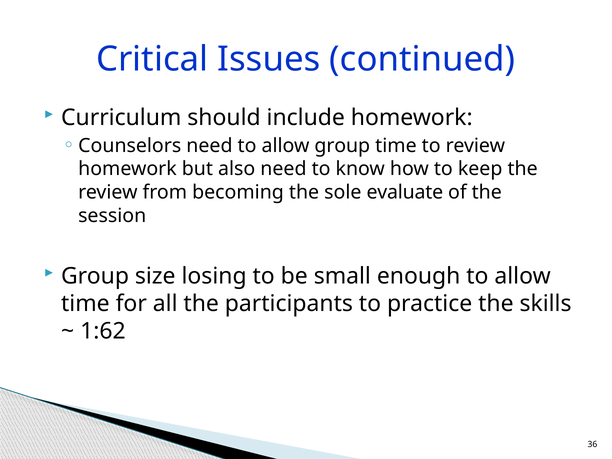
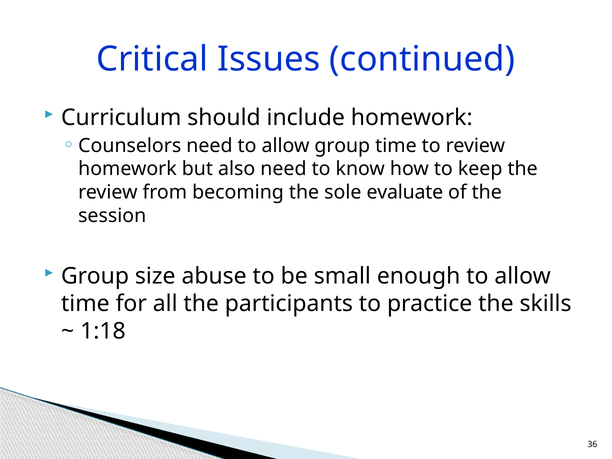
losing: losing -> abuse
1:62: 1:62 -> 1:18
